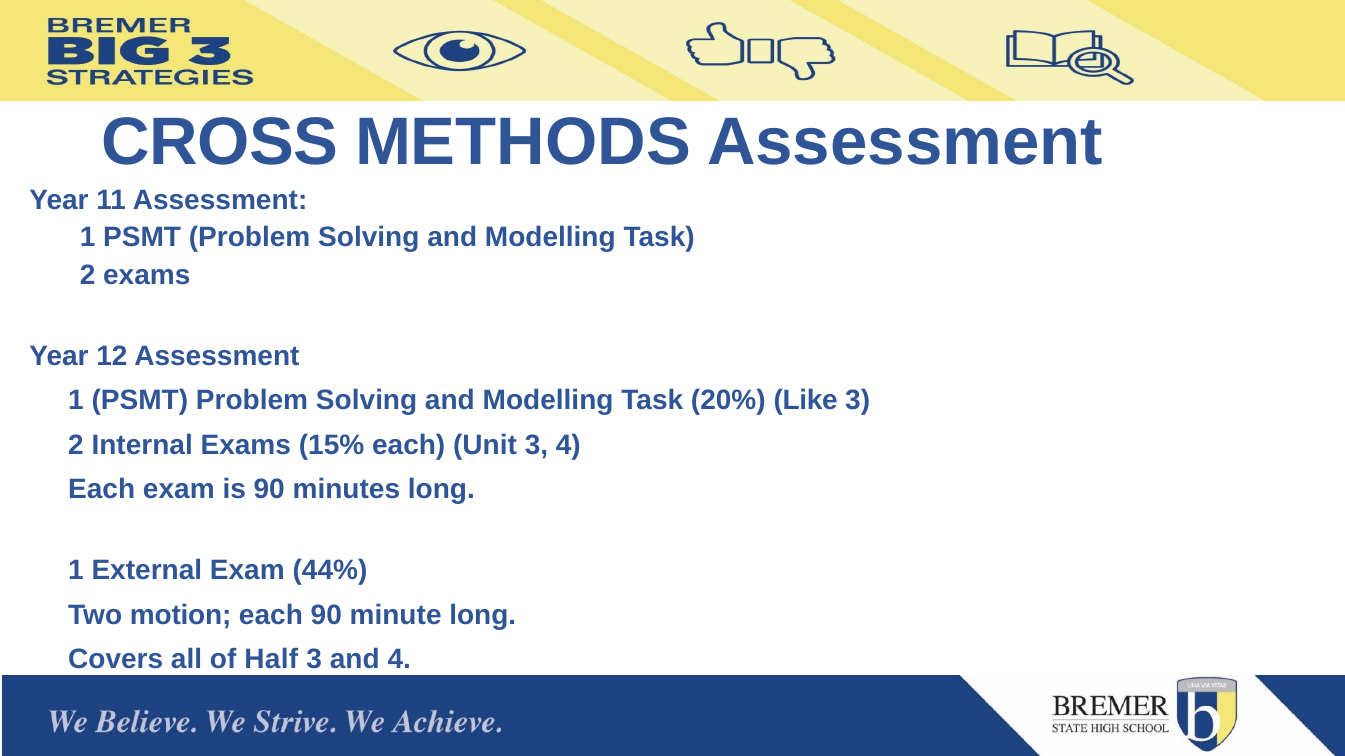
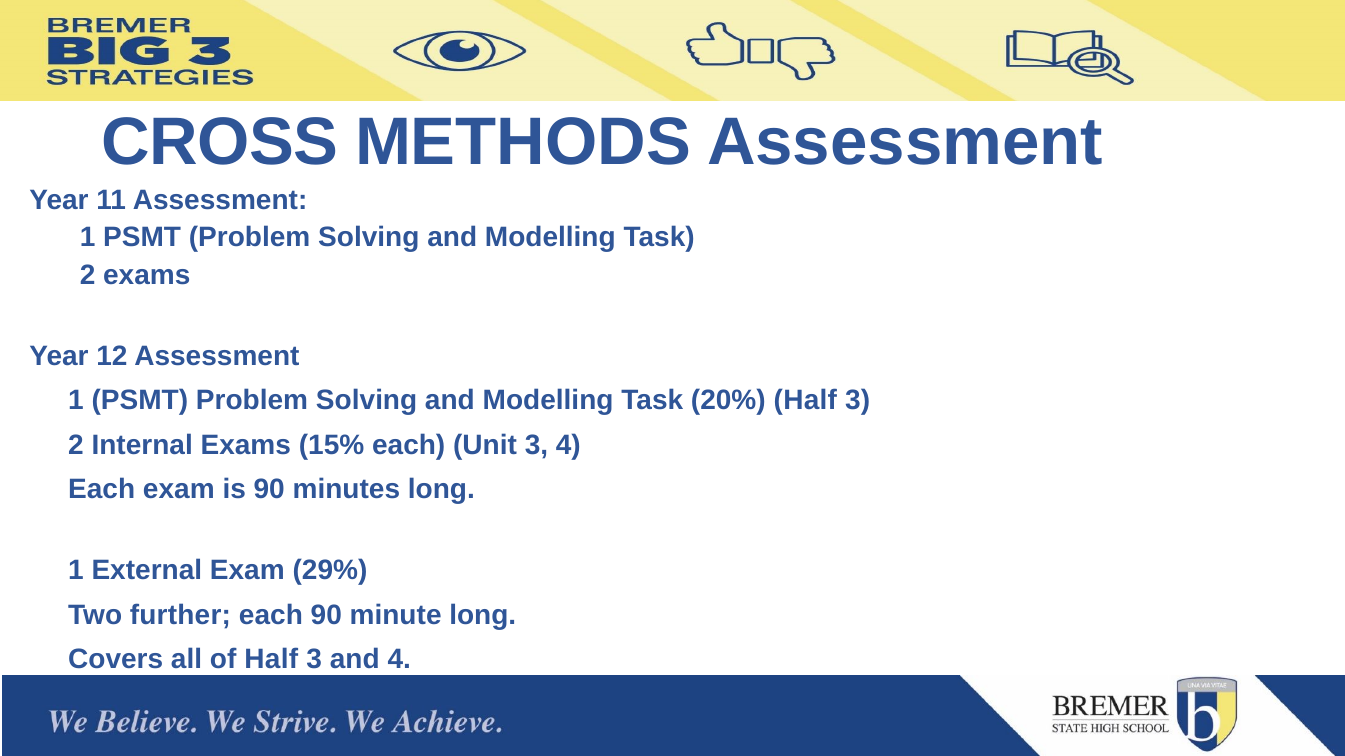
20% Like: Like -> Half
44%: 44% -> 29%
motion: motion -> further
